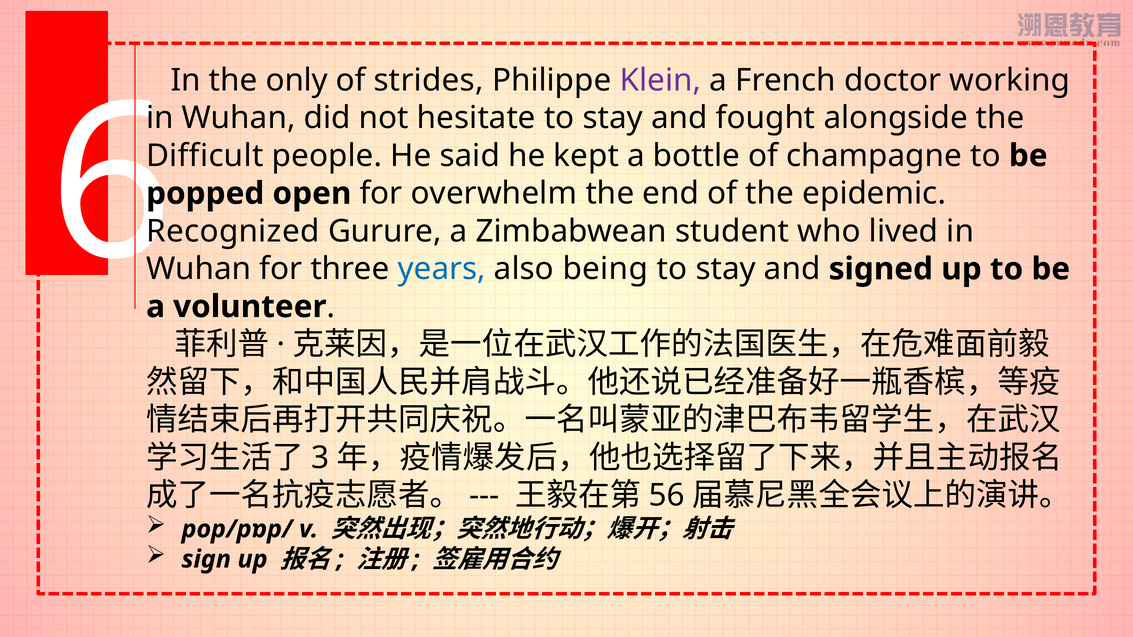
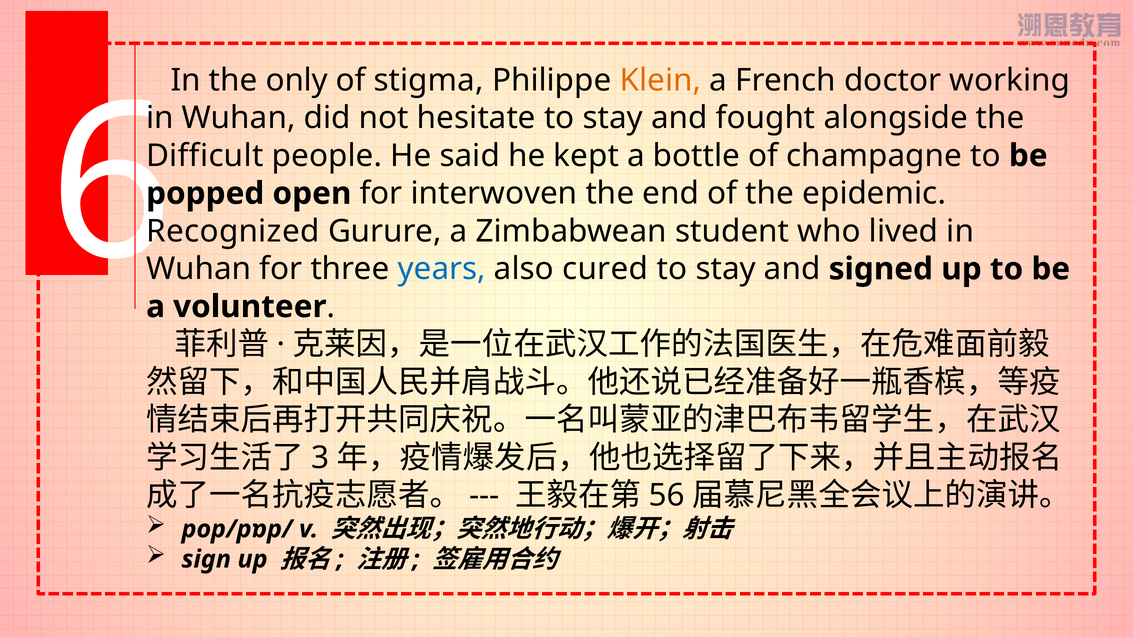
strides: strides -> stigma
Klein colour: purple -> orange
overwhelm: overwhelm -> interwoven
being: being -> cured
